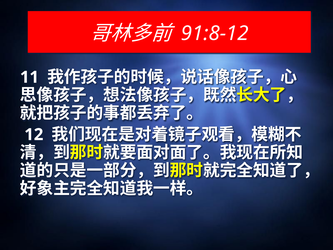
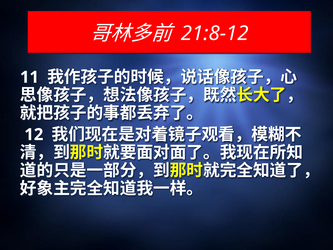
91:8-12: 91:8-12 -> 21:8-12
